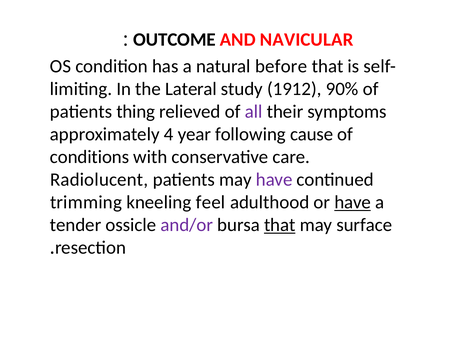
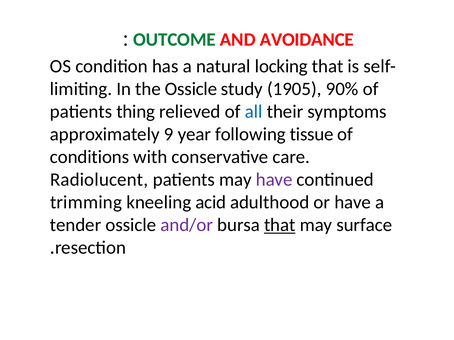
OUTCOME colour: black -> green
NAVICULAR: NAVICULAR -> AVOIDANCE
before: before -> locking
the Lateral: Lateral -> Ossicle
1912: 1912 -> 1905
all colour: purple -> blue
4: 4 -> 9
cause: cause -> tissue
feel: feel -> acid
have at (353, 203) underline: present -> none
